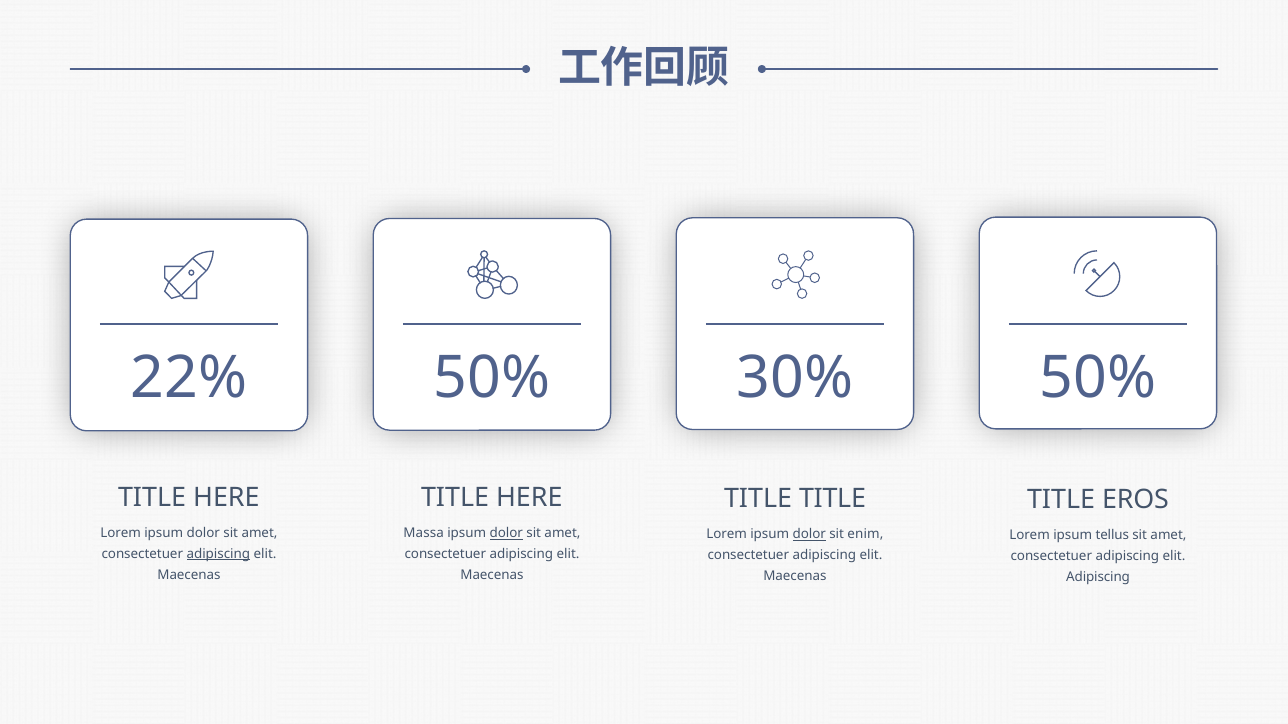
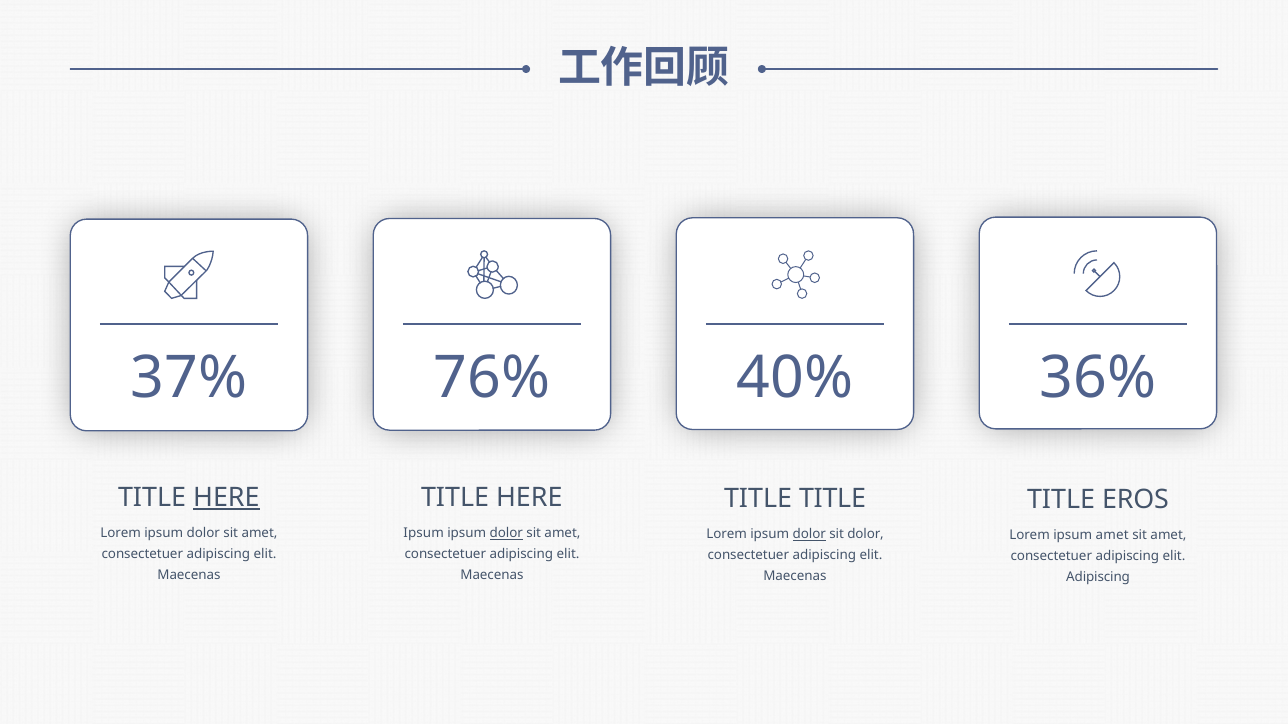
22%: 22% -> 37%
50% at (492, 379): 50% -> 76%
30%: 30% -> 40%
50% at (1098, 379): 50% -> 36%
HERE at (226, 498) underline: none -> present
Massa at (424, 534): Massa -> Ipsum
sit enim: enim -> dolor
ipsum tellus: tellus -> amet
adipiscing at (218, 554) underline: present -> none
